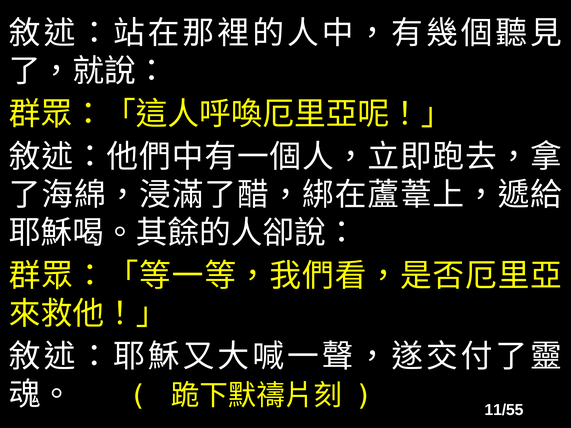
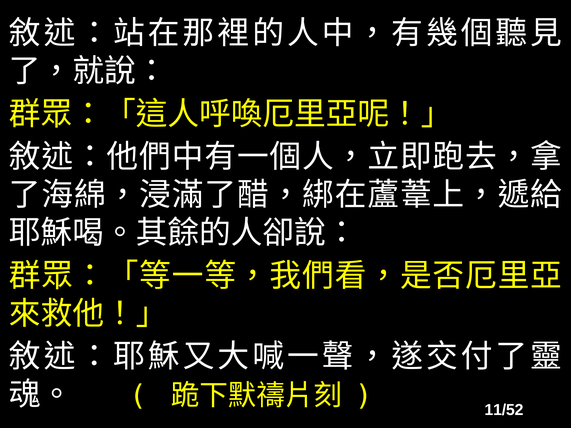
11/55: 11/55 -> 11/52
